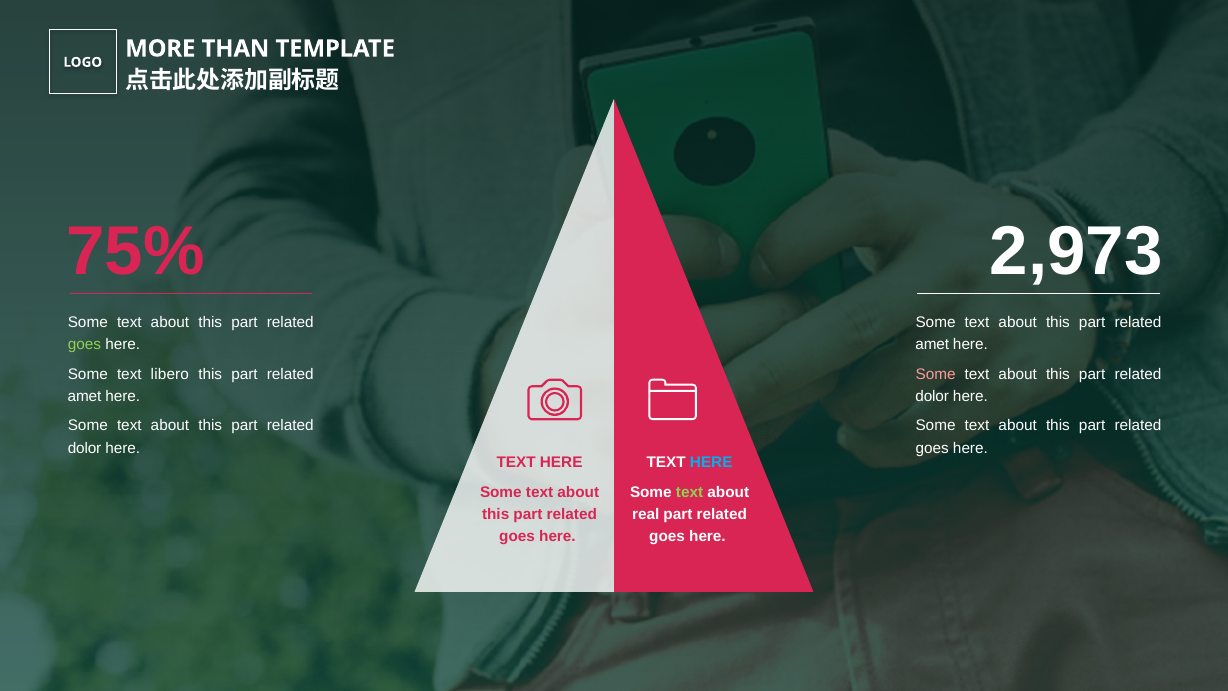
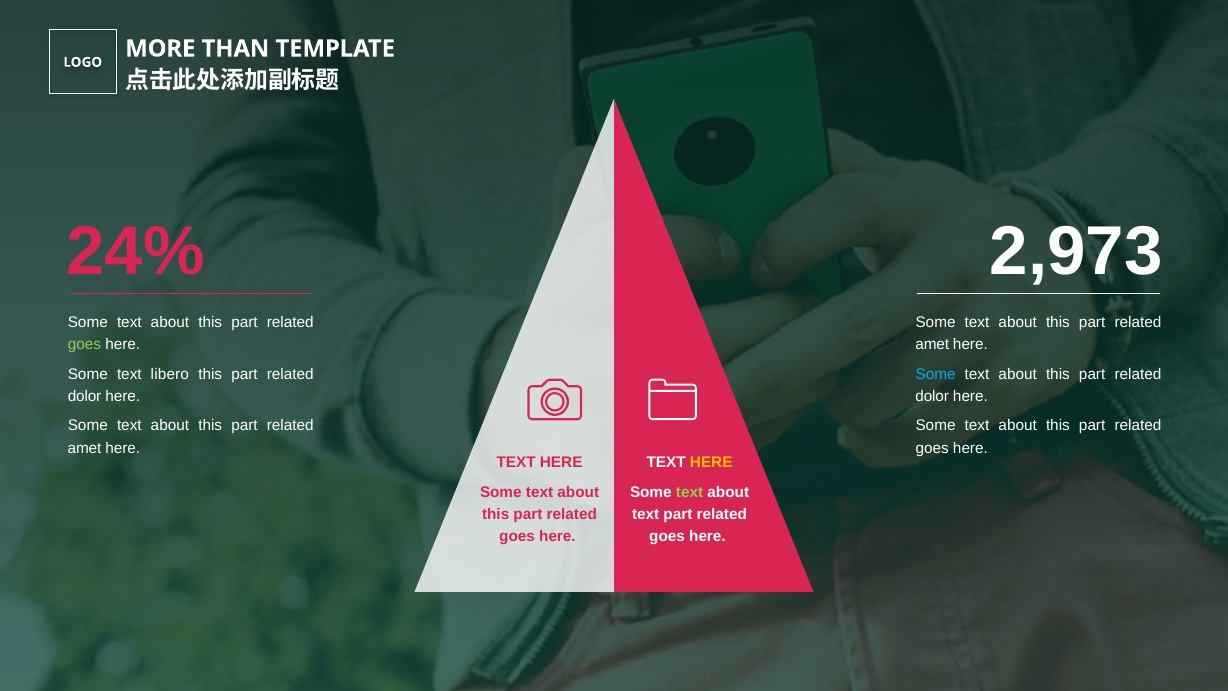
75%: 75% -> 24%
Some at (936, 374) colour: pink -> light blue
amet at (85, 396): amet -> dolor
dolor at (85, 448): dolor -> amet
HERE at (711, 462) colour: light blue -> yellow
real at (646, 514): real -> text
